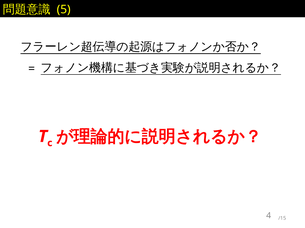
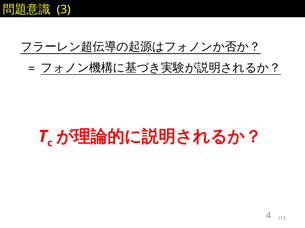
5: 5 -> 3
